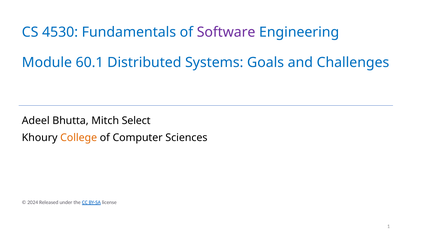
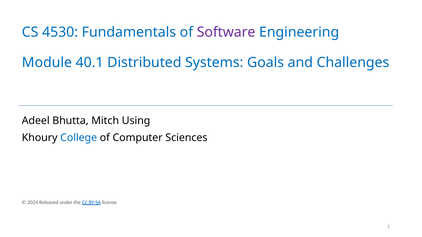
60.1: 60.1 -> 40.1
Select: Select -> Using
College colour: orange -> blue
